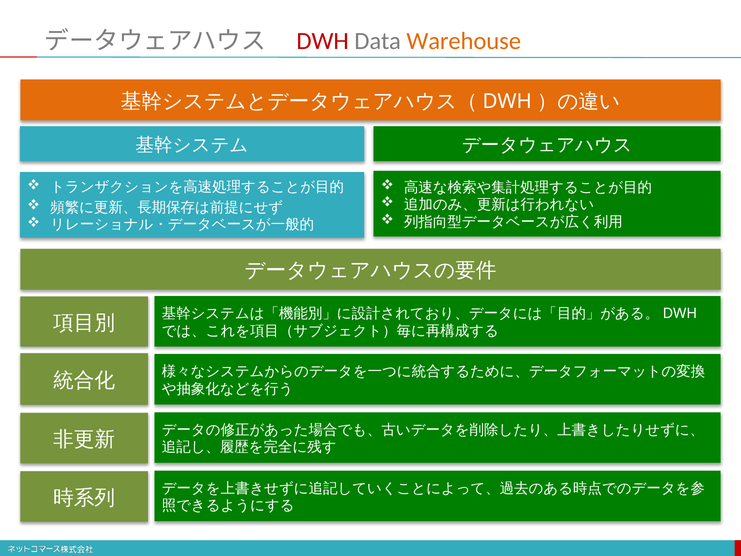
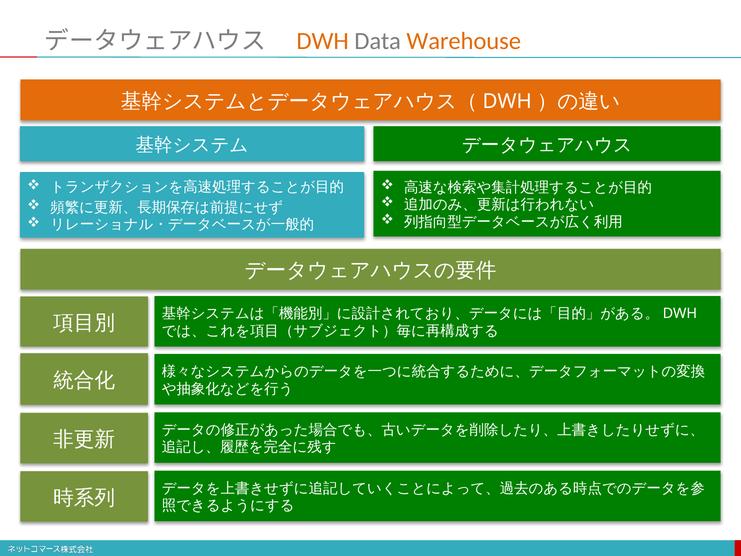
DWH colour: red -> orange
